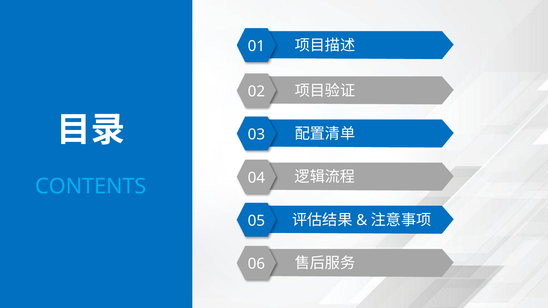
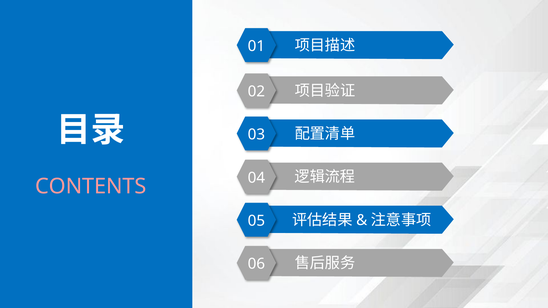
CONTENTS colour: light blue -> pink
